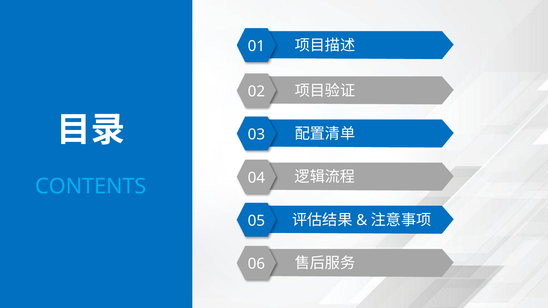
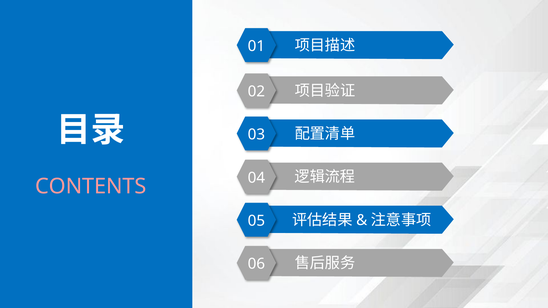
CONTENTS colour: light blue -> pink
